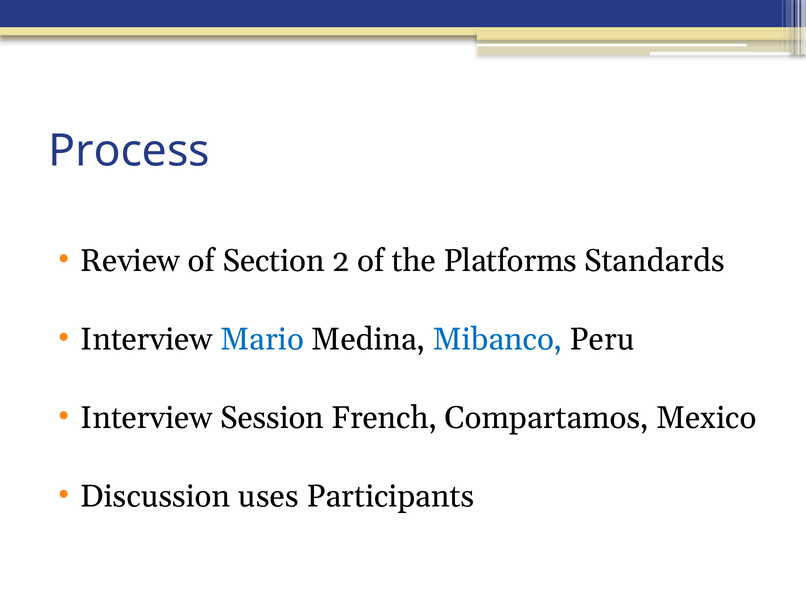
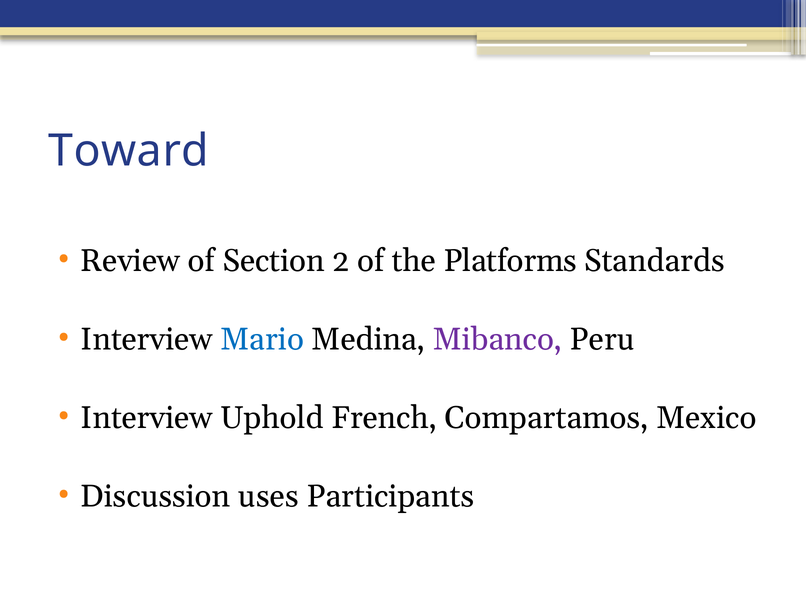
Process: Process -> Toward
Mibanco colour: blue -> purple
Session: Session -> Uphold
